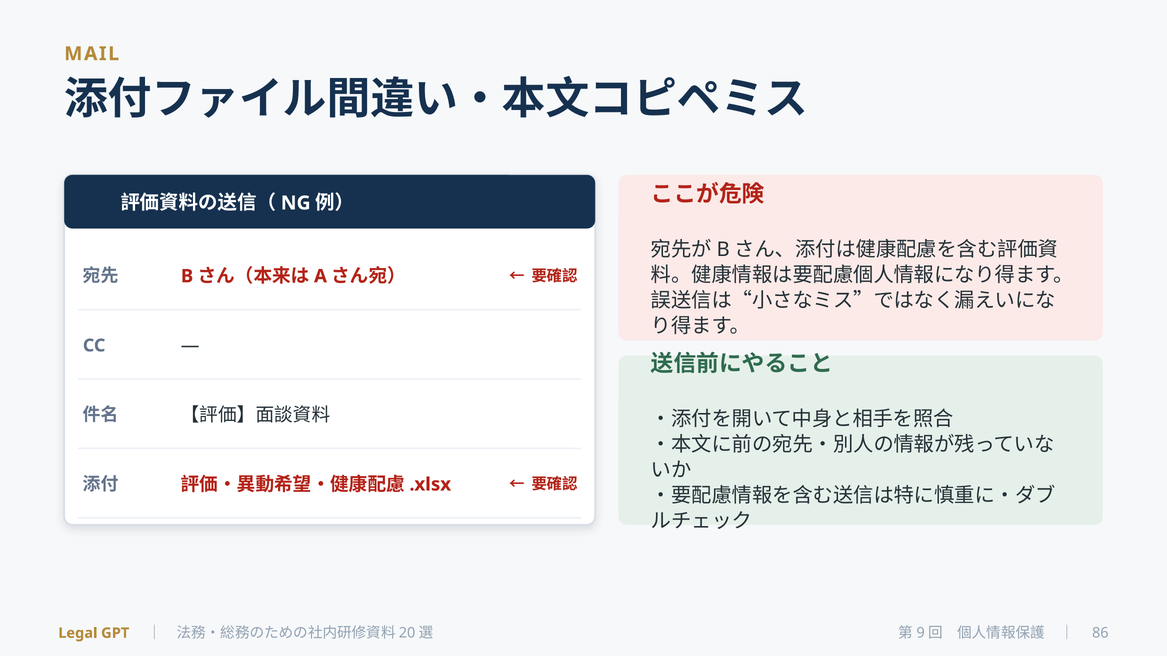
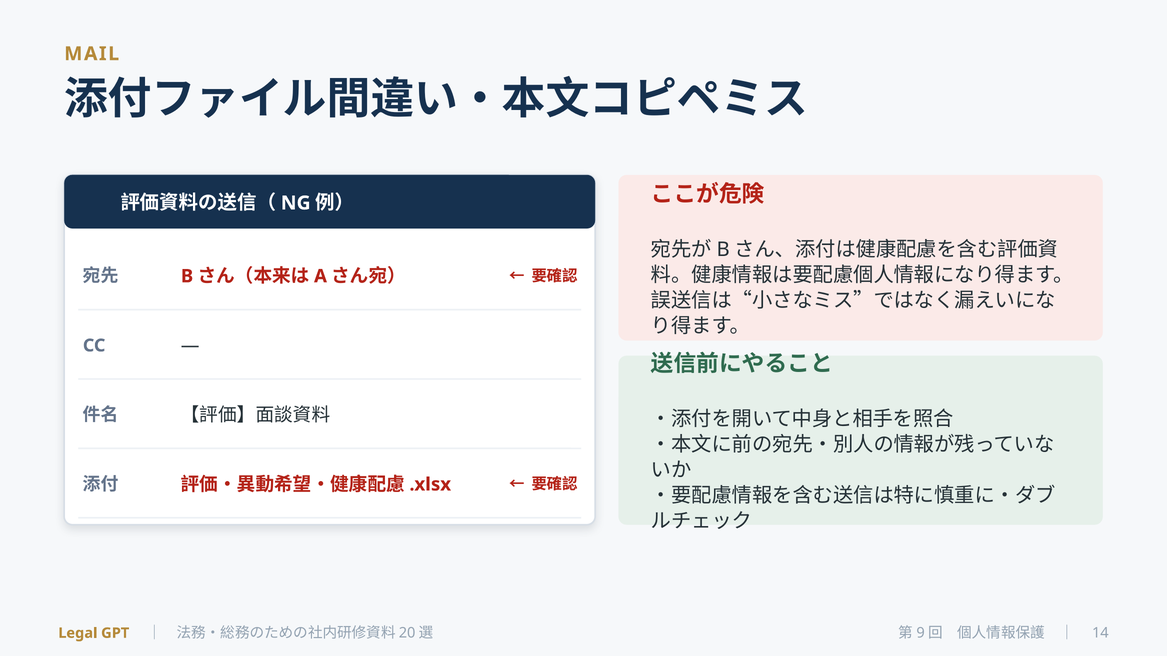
86: 86 -> 14
